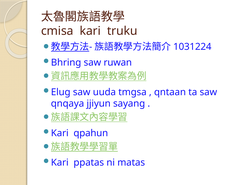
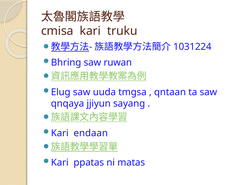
qpahun: qpahun -> endaan
